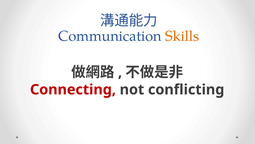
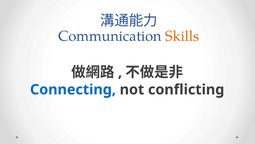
Connecting colour: red -> blue
